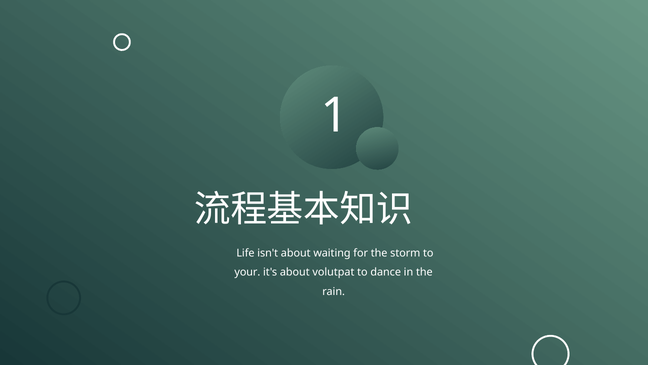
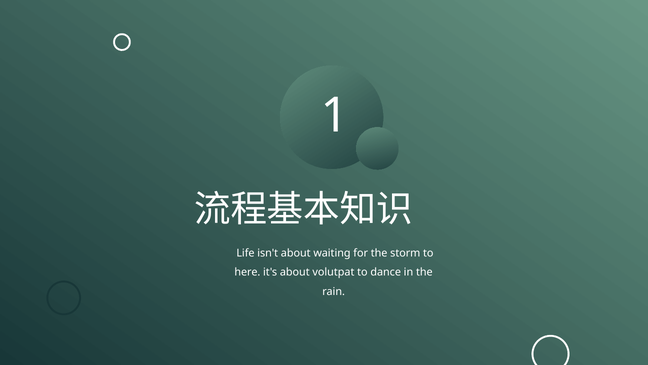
your: your -> here
